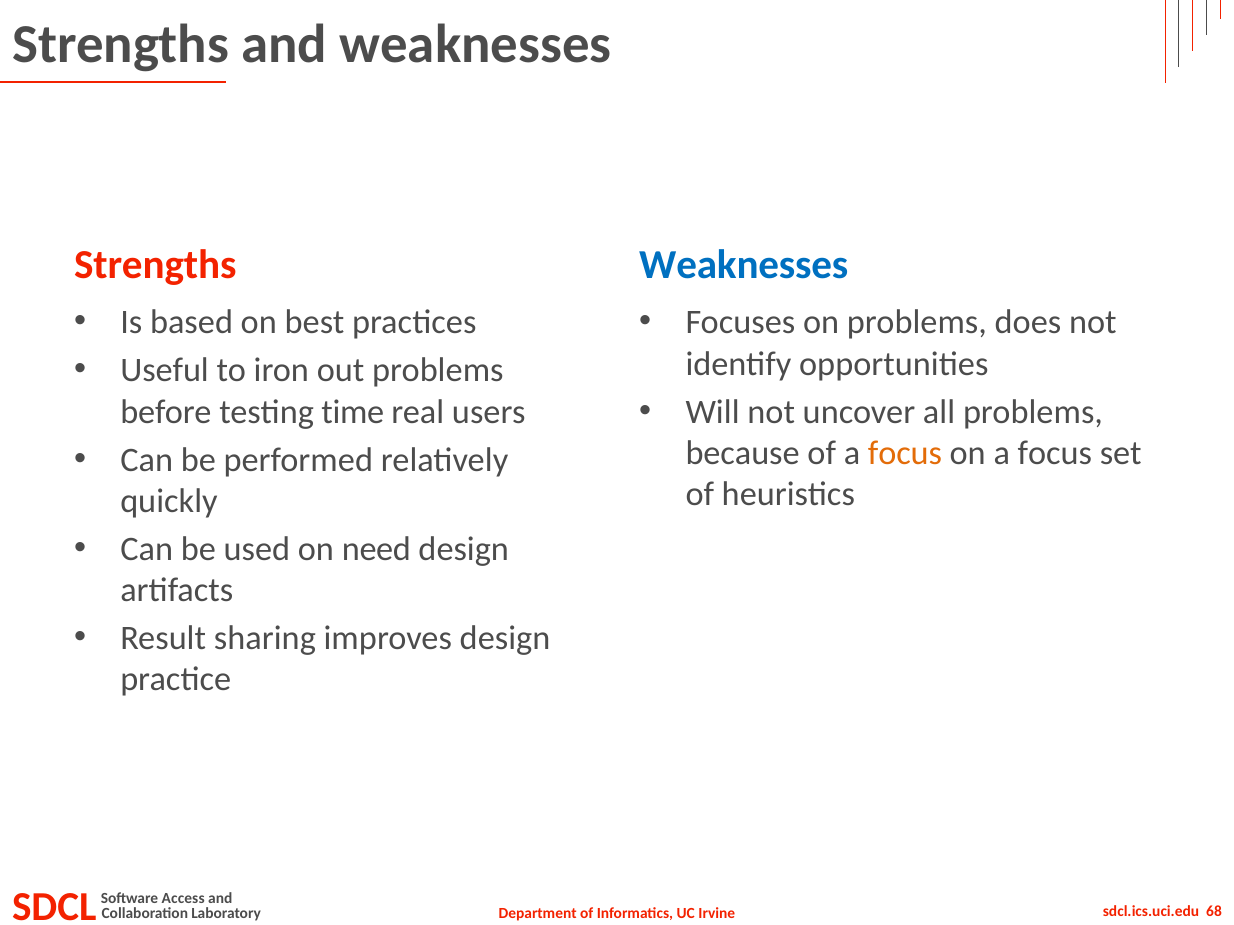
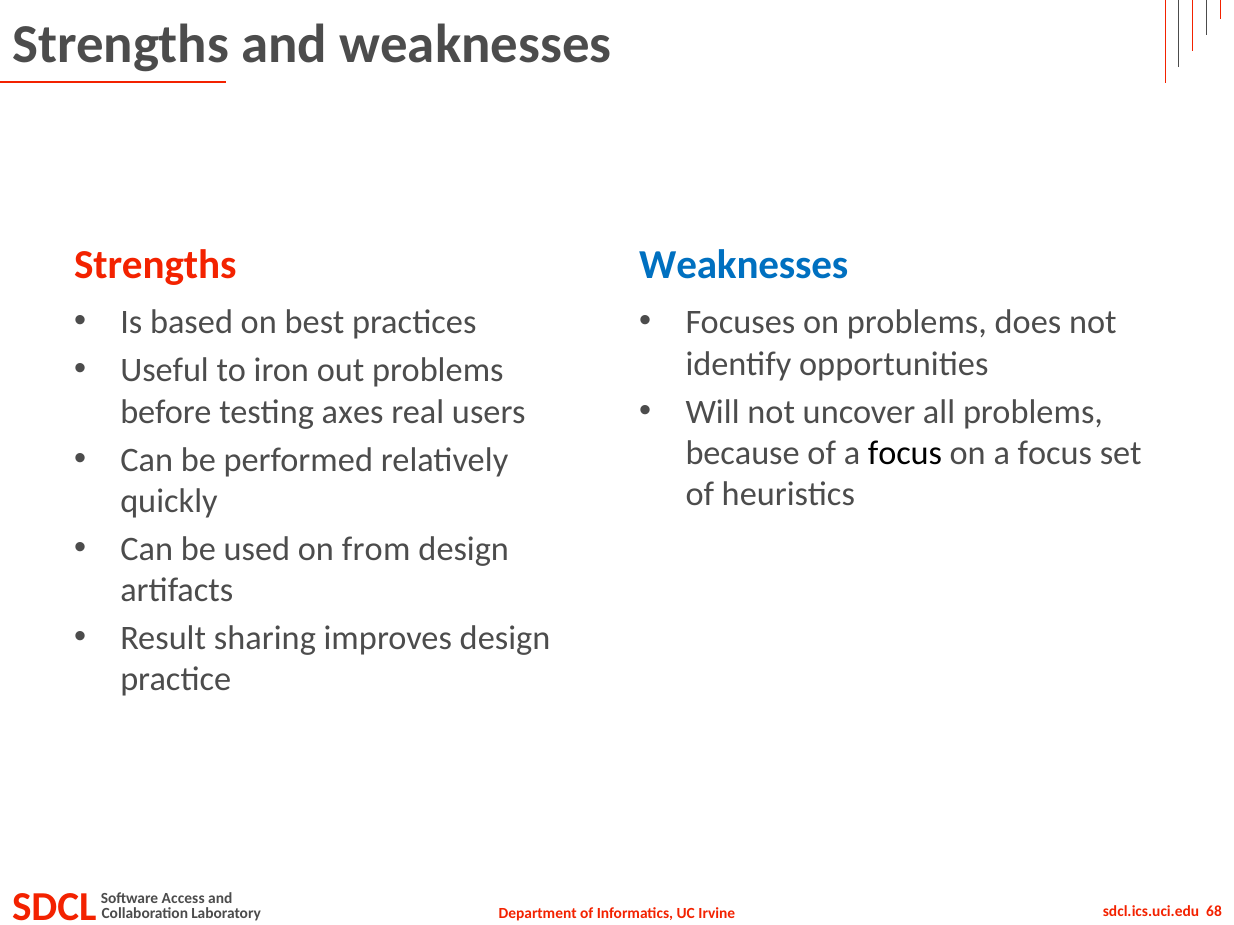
time: time -> axes
focus at (905, 453) colour: orange -> black
need: need -> from
